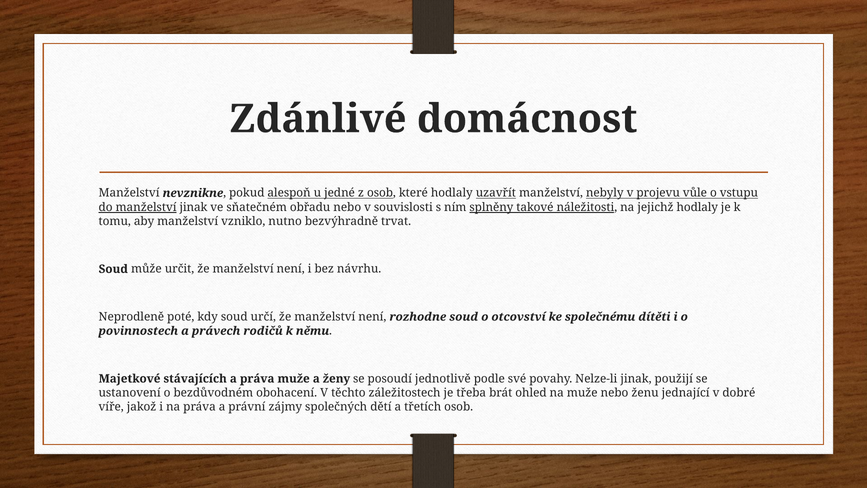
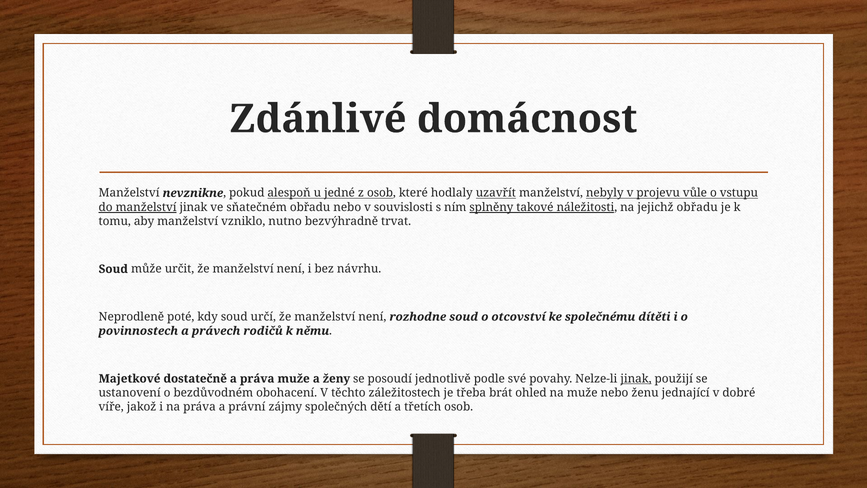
jejichž hodlaly: hodlaly -> obřadu
stávajících: stávajících -> dostatečně
jinak at (636, 378) underline: none -> present
